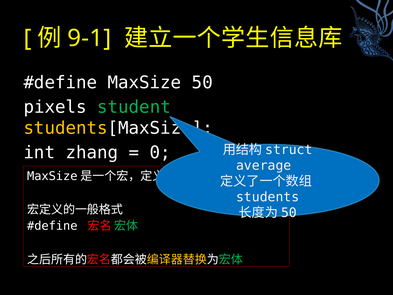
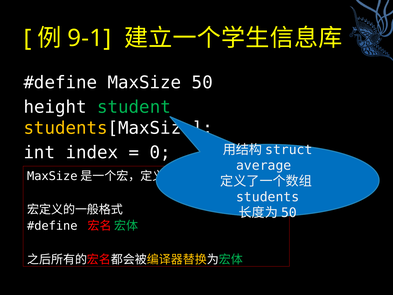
pixels: pixels -> height
zhang: zhang -> index
